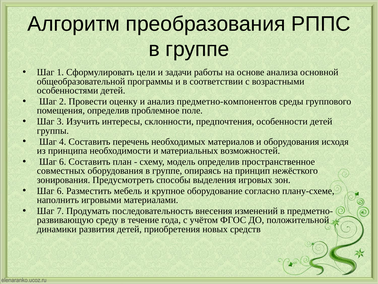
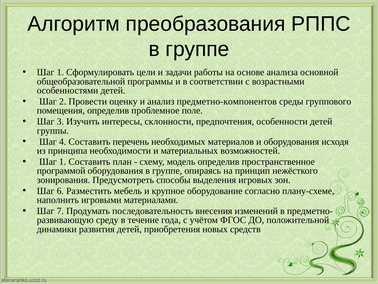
6 at (63, 161): 6 -> 1
совместных: совместных -> программой
